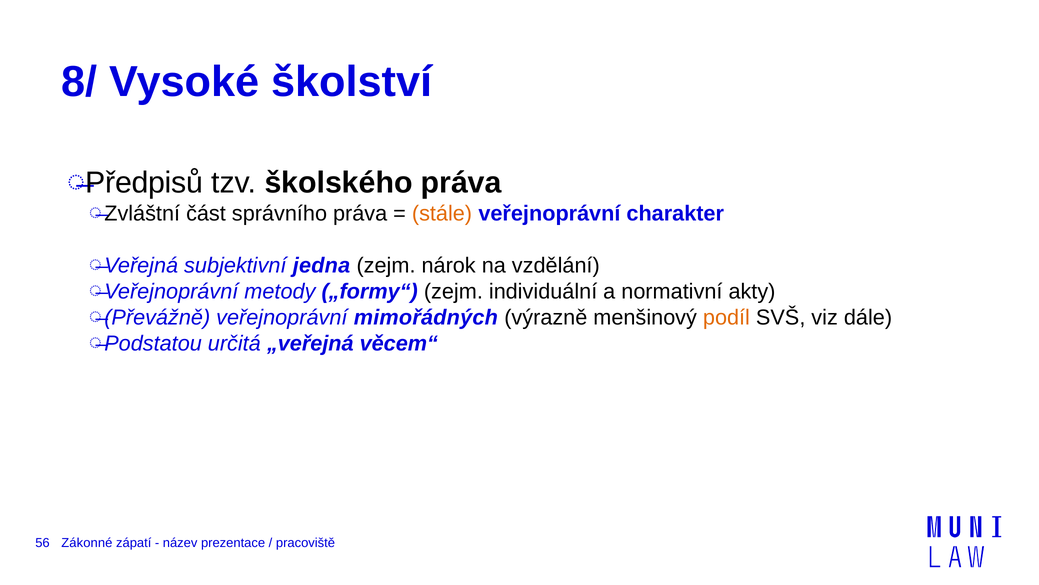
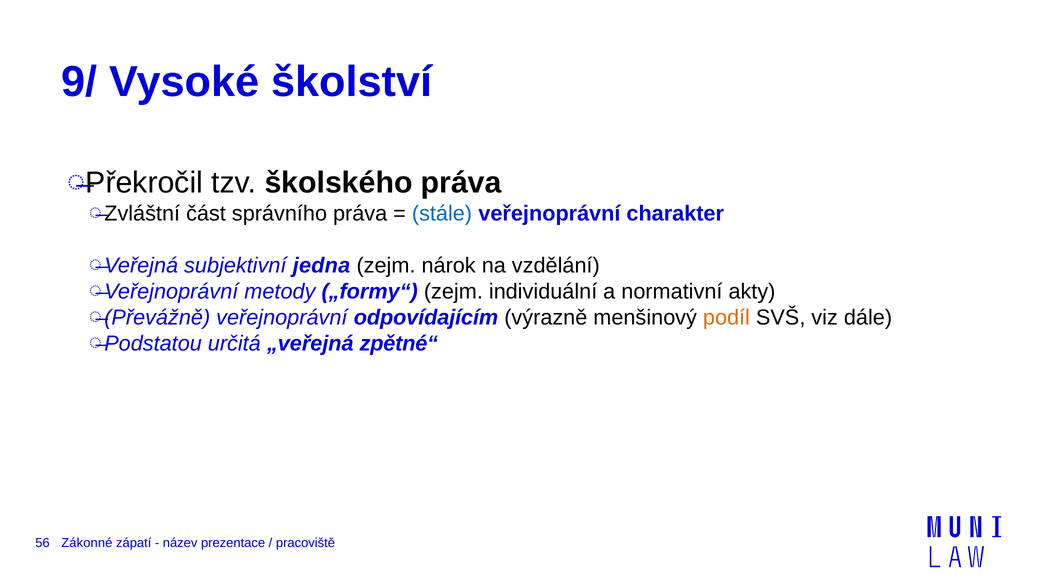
8/: 8/ -> 9/
Předpisů: Předpisů -> Překročil
stále colour: orange -> blue
mimořádných: mimořádných -> odpovídajícím
věcem“: věcem“ -> zpětné“
